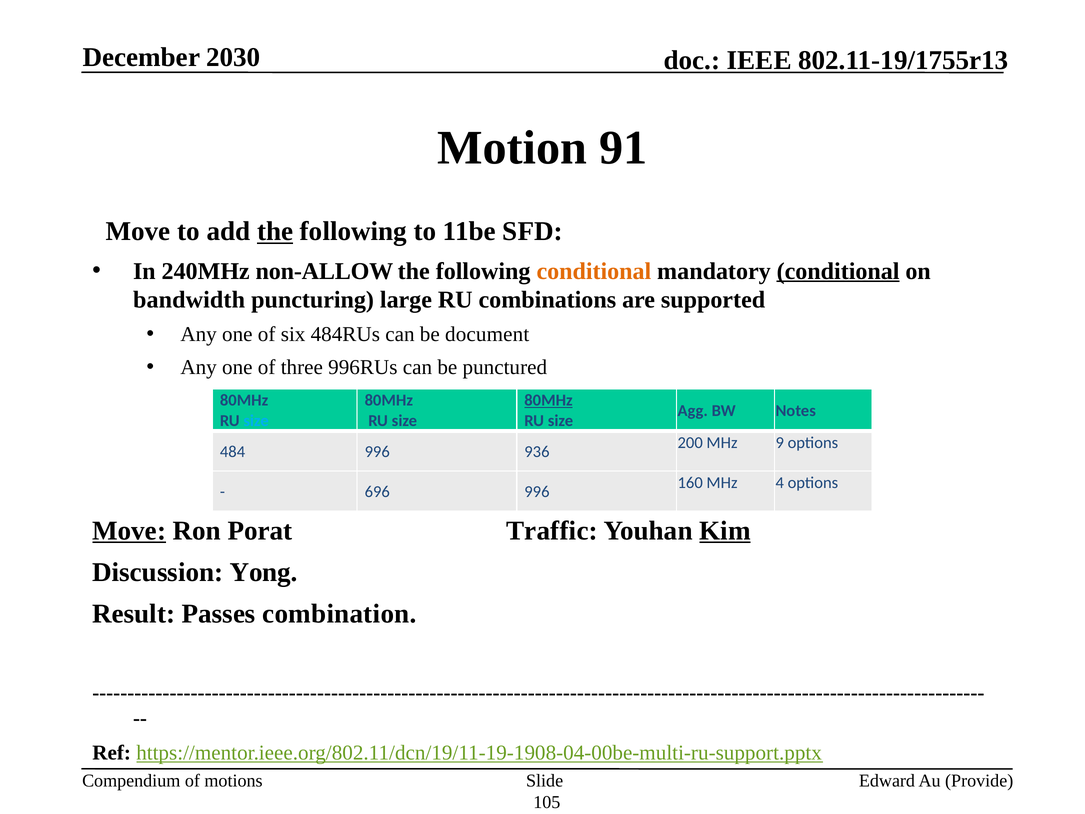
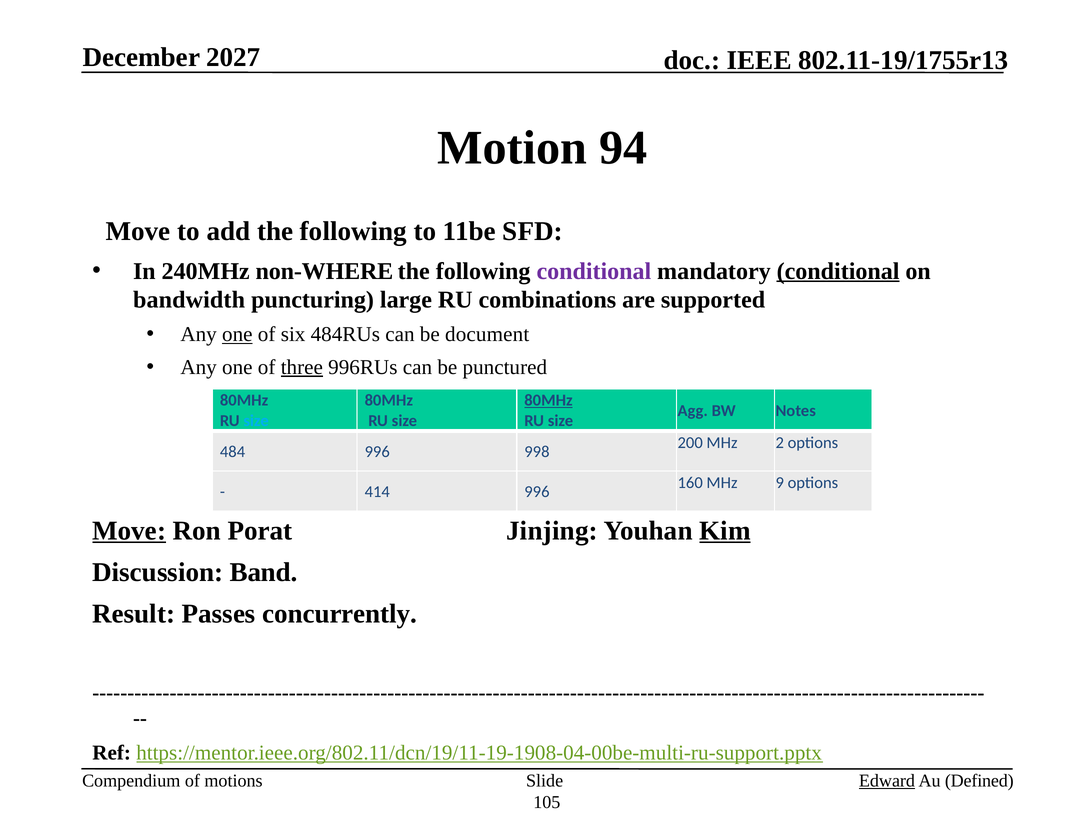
2030: 2030 -> 2027
91: 91 -> 94
the at (275, 231) underline: present -> none
non-ALLOW: non-ALLOW -> non-WHERE
conditional at (594, 271) colour: orange -> purple
one at (237, 334) underline: none -> present
three underline: none -> present
9: 9 -> 2
936: 936 -> 998
4: 4 -> 9
696: 696 -> 414
Traffic: Traffic -> Jinjing
Yong: Yong -> Band
combination: combination -> concurrently
Edward underline: none -> present
Provide: Provide -> Defined
